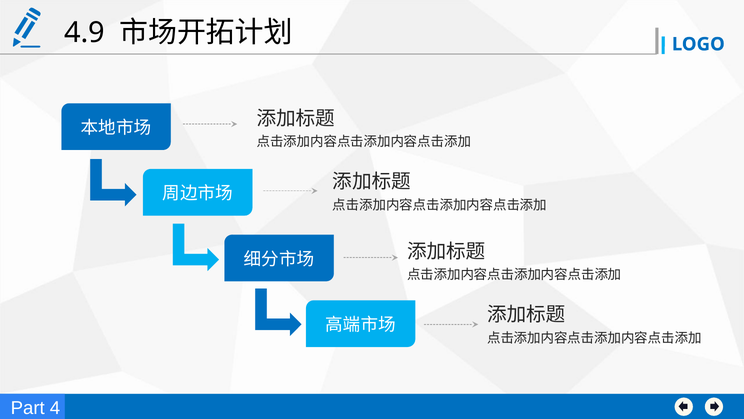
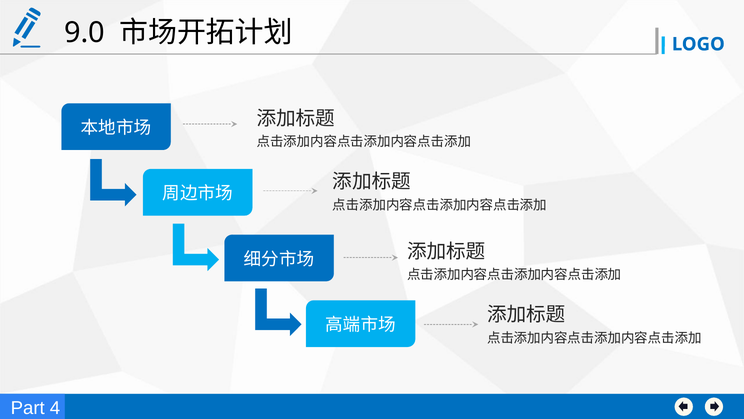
4.9: 4.9 -> 9.0
